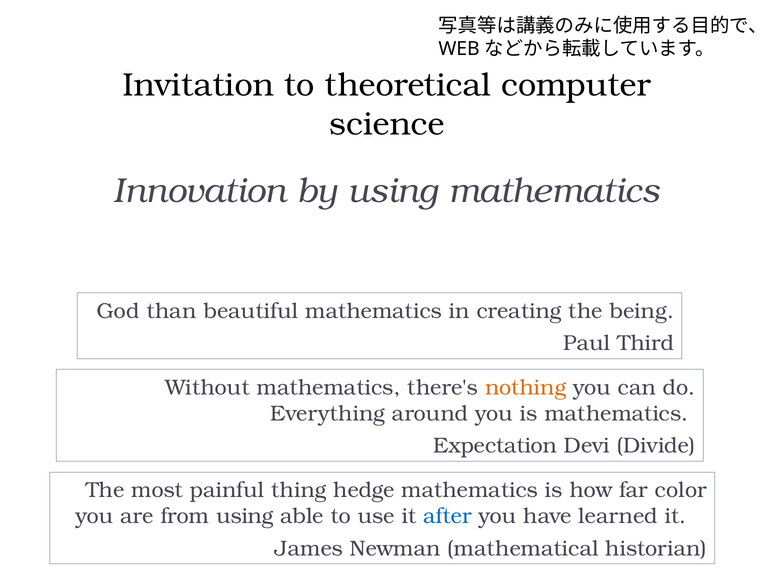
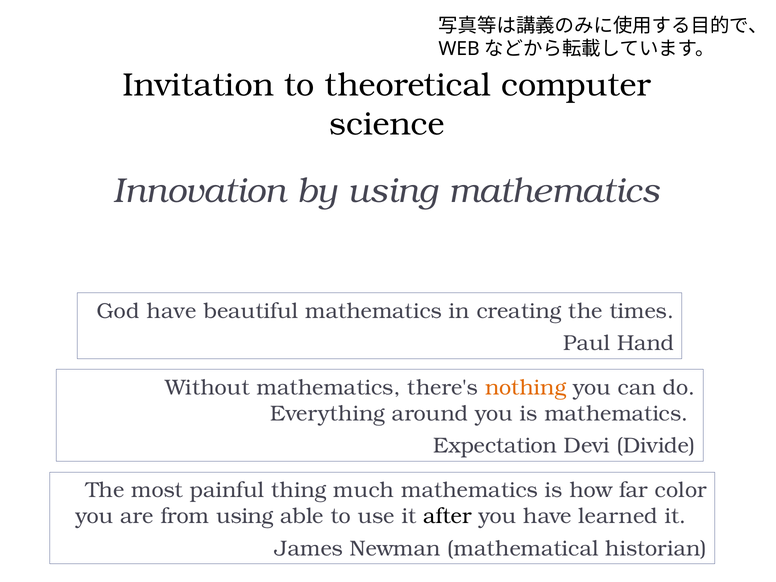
God than: than -> have
being: being -> times
Third: Third -> Hand
hedge: hedge -> much
after colour: blue -> black
